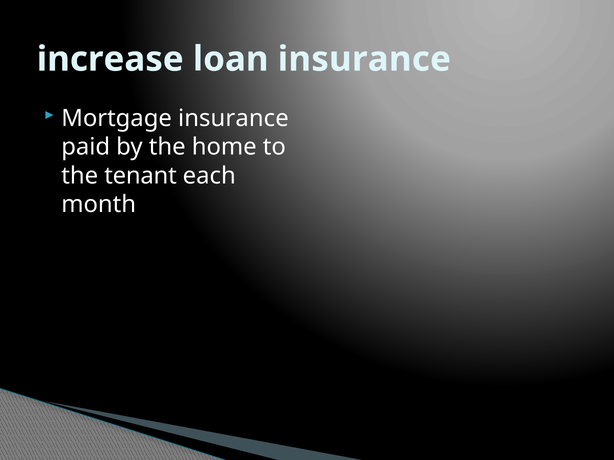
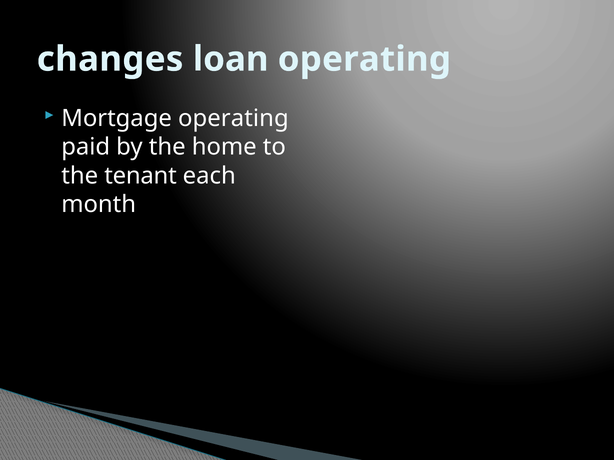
increase: increase -> changes
loan insurance: insurance -> operating
Mortgage insurance: insurance -> operating
